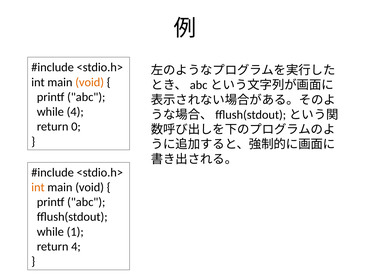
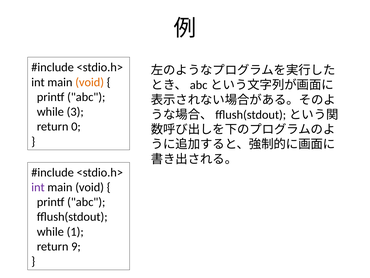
while 4: 4 -> 3
int at (38, 187) colour: orange -> purple
return 4: 4 -> 9
